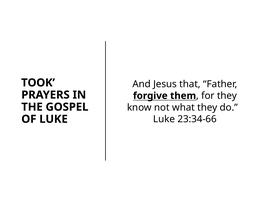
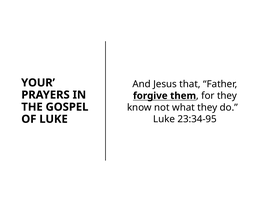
TOOK: TOOK -> YOUR
23:34-66: 23:34-66 -> 23:34-95
